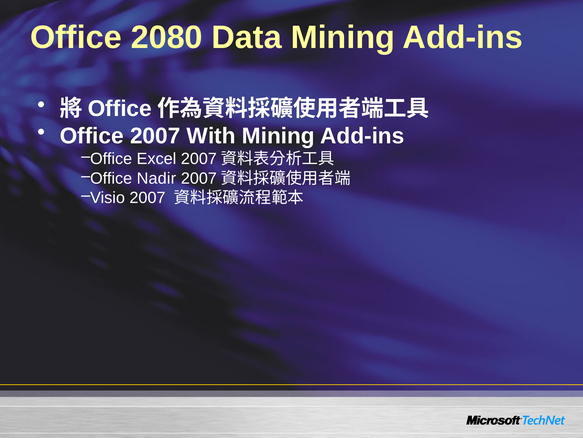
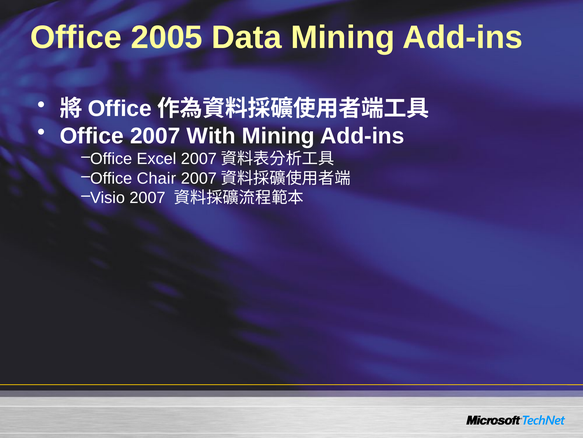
2080: 2080 -> 2005
Nadir: Nadir -> Chair
